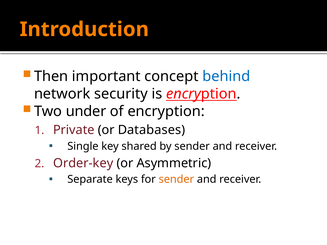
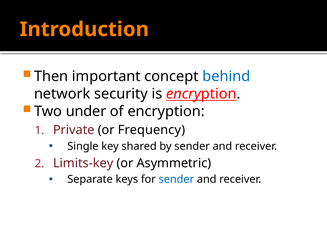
Databases: Databases -> Frequency
Order-key: Order-key -> Limits-key
sender at (176, 179) colour: orange -> blue
